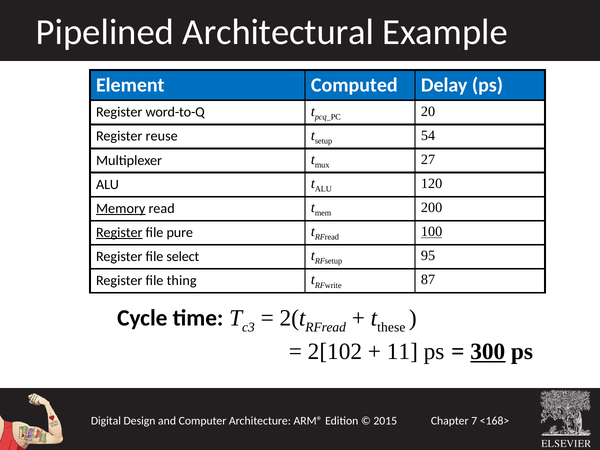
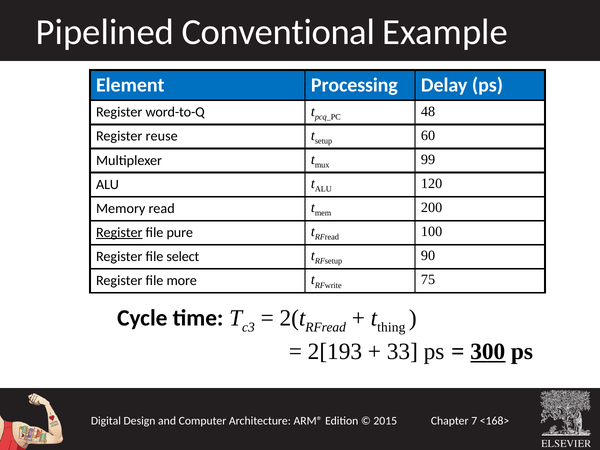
Architectural: Architectural -> Conventional
Computed: Computed -> Processing
20: 20 -> 48
54: 54 -> 60
27: 27 -> 99
Memory underline: present -> none
100 underline: present -> none
95: 95 -> 90
thing: thing -> more
87: 87 -> 75
these: these -> thing
2[102: 2[102 -> 2[193
11: 11 -> 33
